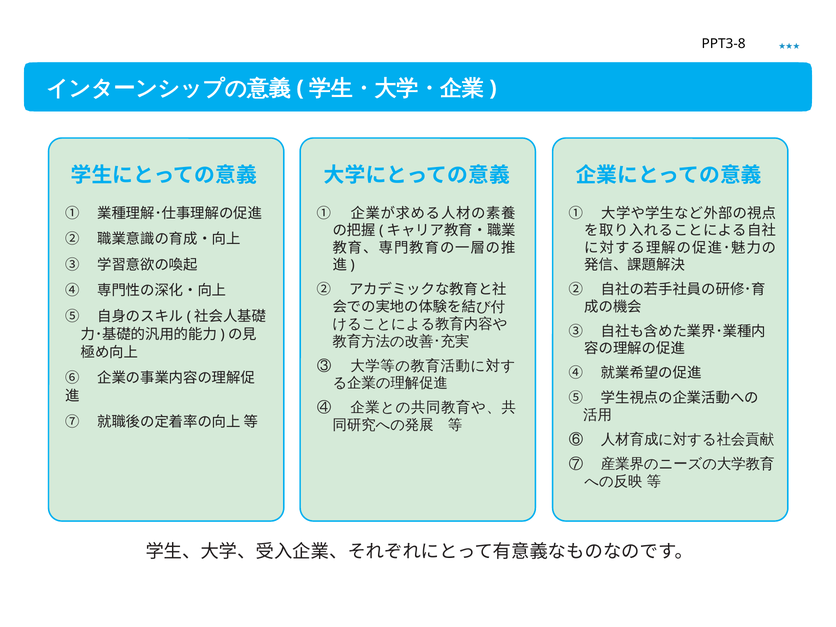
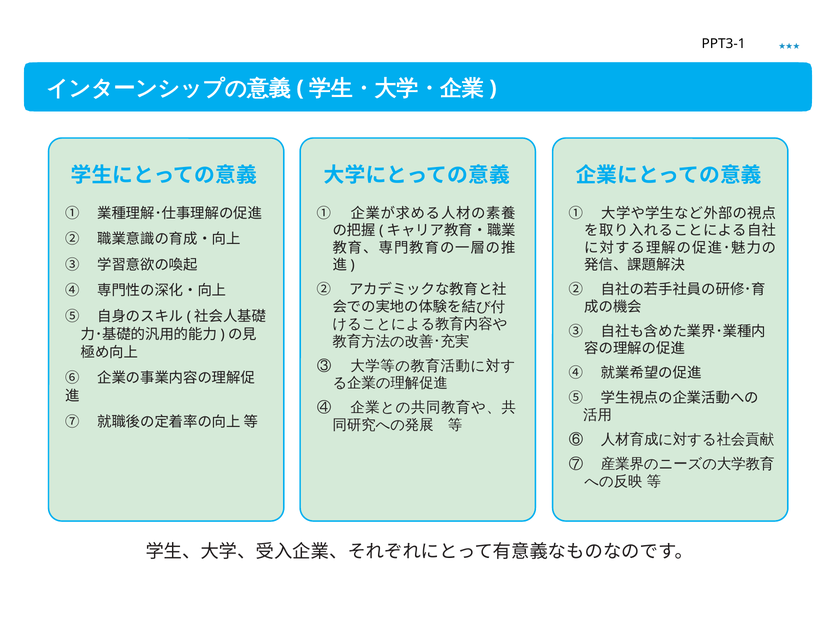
PPT3-8: PPT3-8 -> PPT3-1
